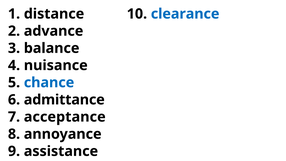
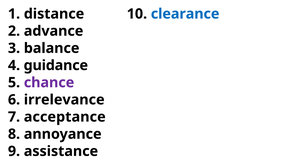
nuisance: nuisance -> guidance
chance colour: blue -> purple
admittance: admittance -> irrelevance
